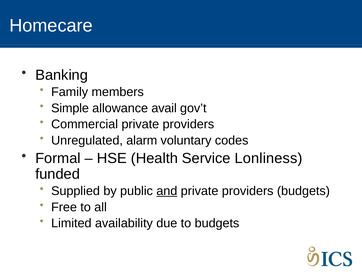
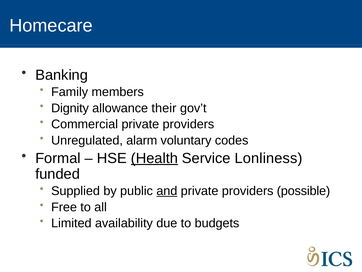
Simple: Simple -> Dignity
avail: avail -> their
Health underline: none -> present
providers budgets: budgets -> possible
